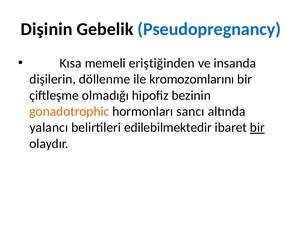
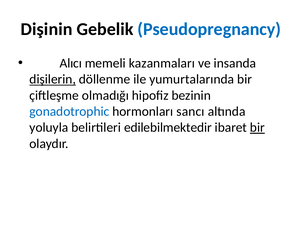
Kısa: Kısa -> Alıcı
eriştiğinden: eriştiğinden -> kazanmaları
dişilerin underline: none -> present
kromozomlarını: kromozomlarını -> yumurtalarında
gonadotrophic colour: orange -> blue
yalancı: yalancı -> yoluyla
